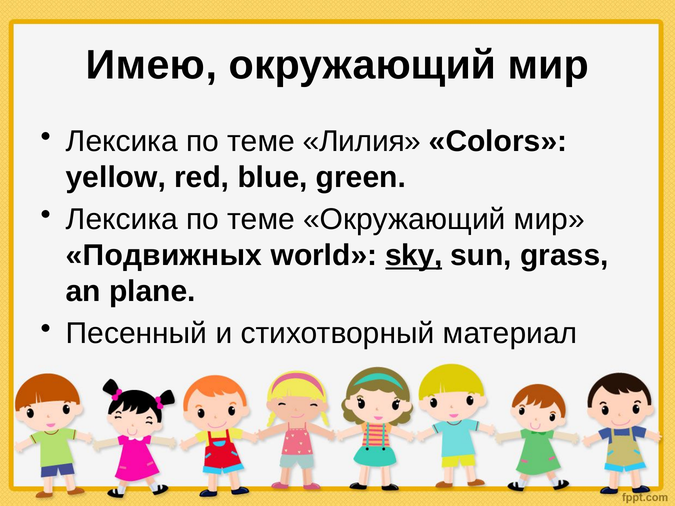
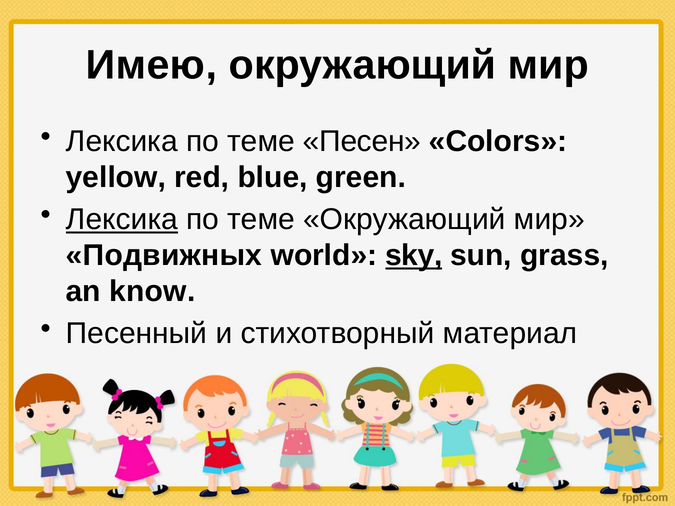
Лилия: Лилия -> Песен
Лексика at (122, 220) underline: none -> present
plane: plane -> know
